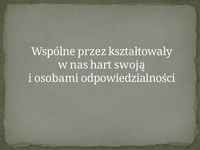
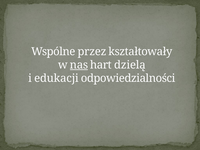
nas underline: none -> present
swoją: swoją -> dzielą
osobami: osobami -> edukacji
